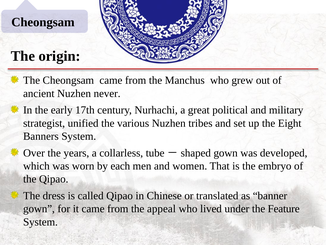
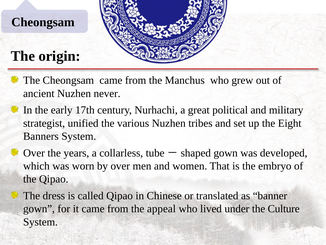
by each: each -> over
Feature: Feature -> Culture
